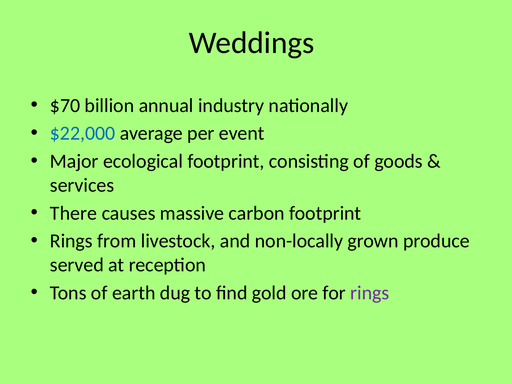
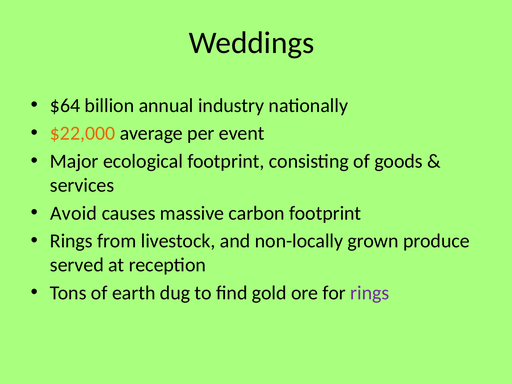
$70: $70 -> $64
$22,000 colour: blue -> orange
There: There -> Avoid
